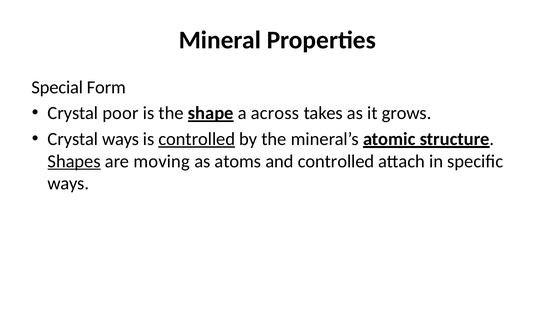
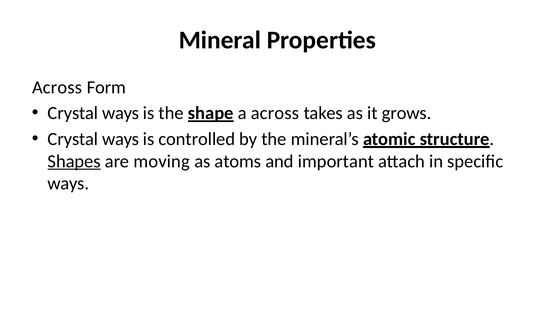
Special at (57, 87): Special -> Across
poor at (120, 113): poor -> ways
controlled at (197, 139) underline: present -> none
and controlled: controlled -> important
